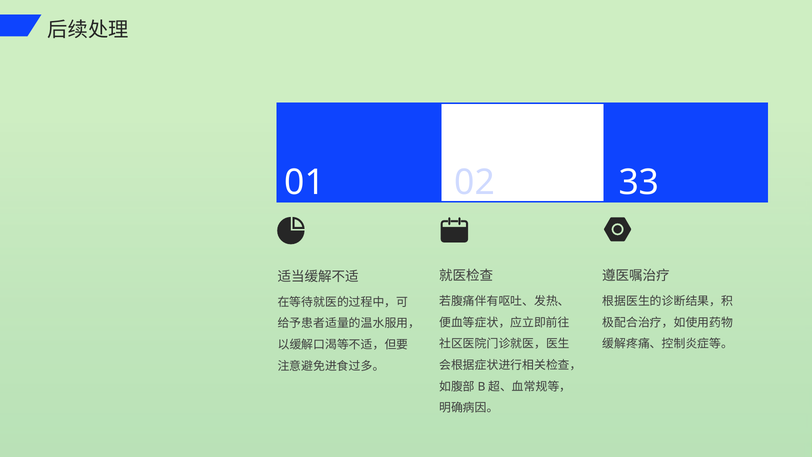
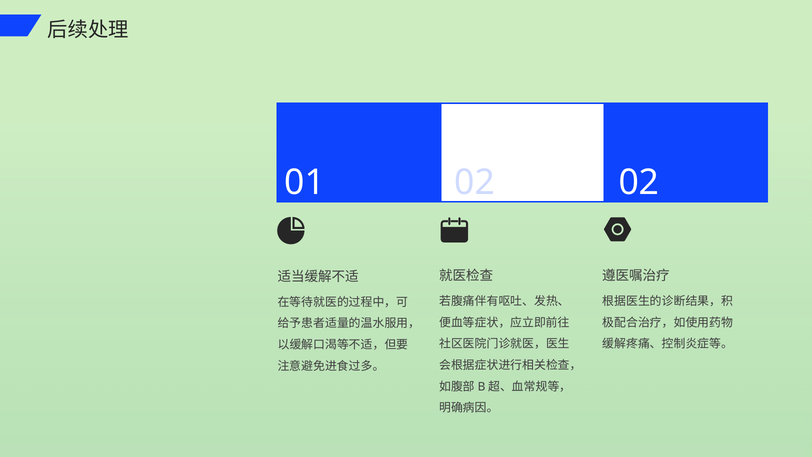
01 33: 33 -> 02
